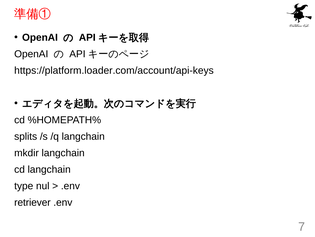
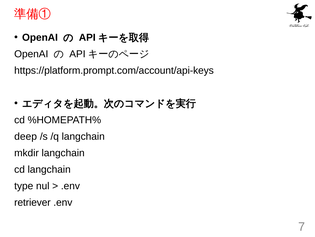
https://platform.loader.com/account/api-keys: https://platform.loader.com/account/api-keys -> https://platform.prompt.com/account/api-keys
splits: splits -> deep
